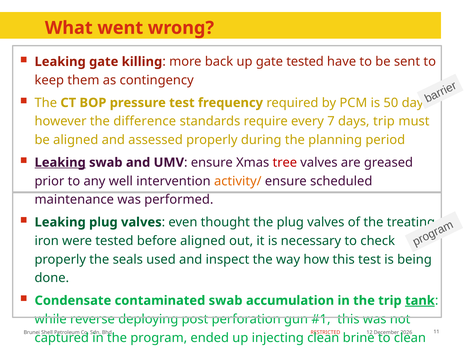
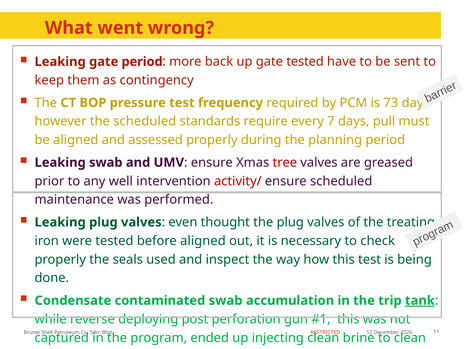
gate killing: killing -> period
50: 50 -> 73
the difference: difference -> scheduled
days trip: trip -> pull
Leaking at (60, 162) underline: present -> none
activity/ colour: orange -> red
